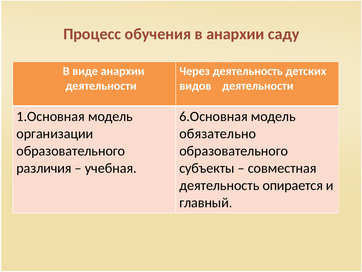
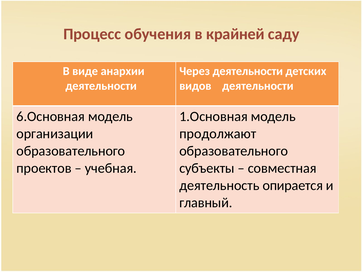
в анархии: анархии -> крайней
Через деятельность: деятельность -> деятельности
1.Основная: 1.Основная -> 6.Основная
6.Основная: 6.Основная -> 1.Основная
обязательно: обязательно -> продолжают
различия: различия -> проектов
